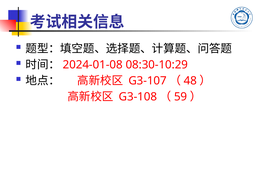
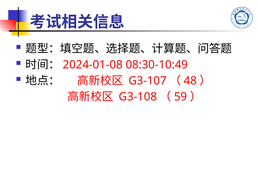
08:30-10:29: 08:30-10:29 -> 08:30-10:49
